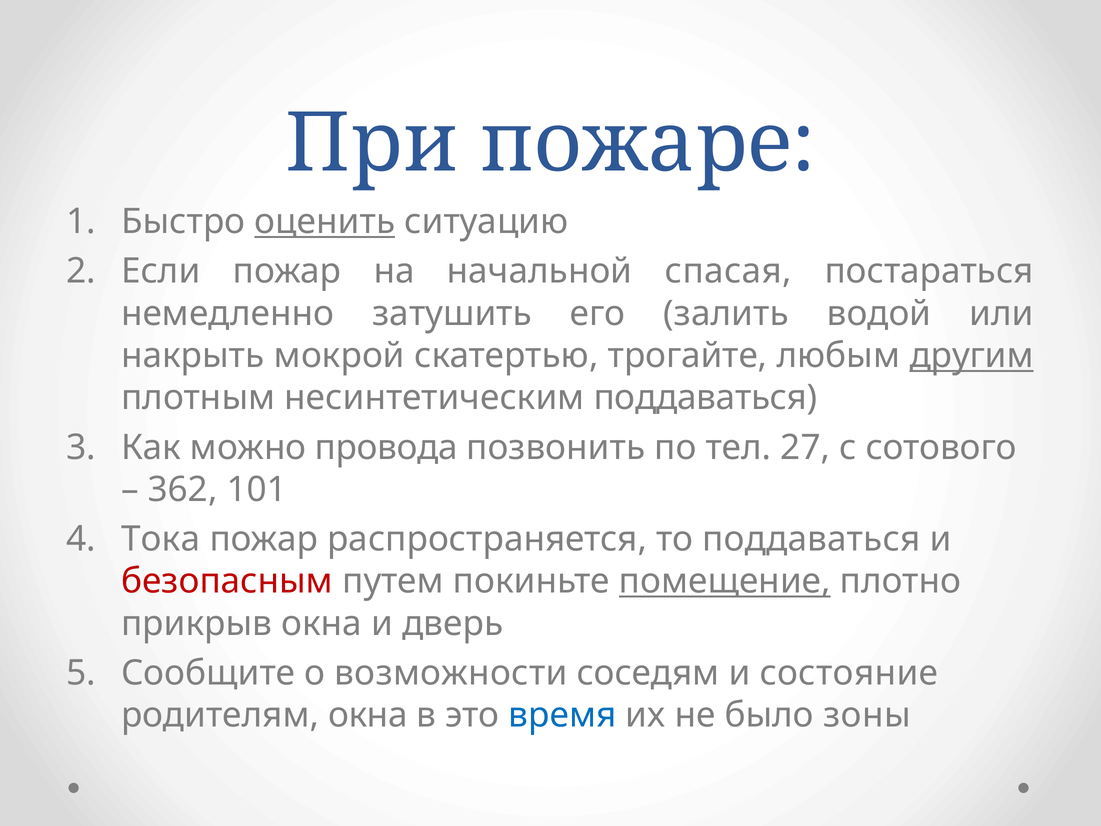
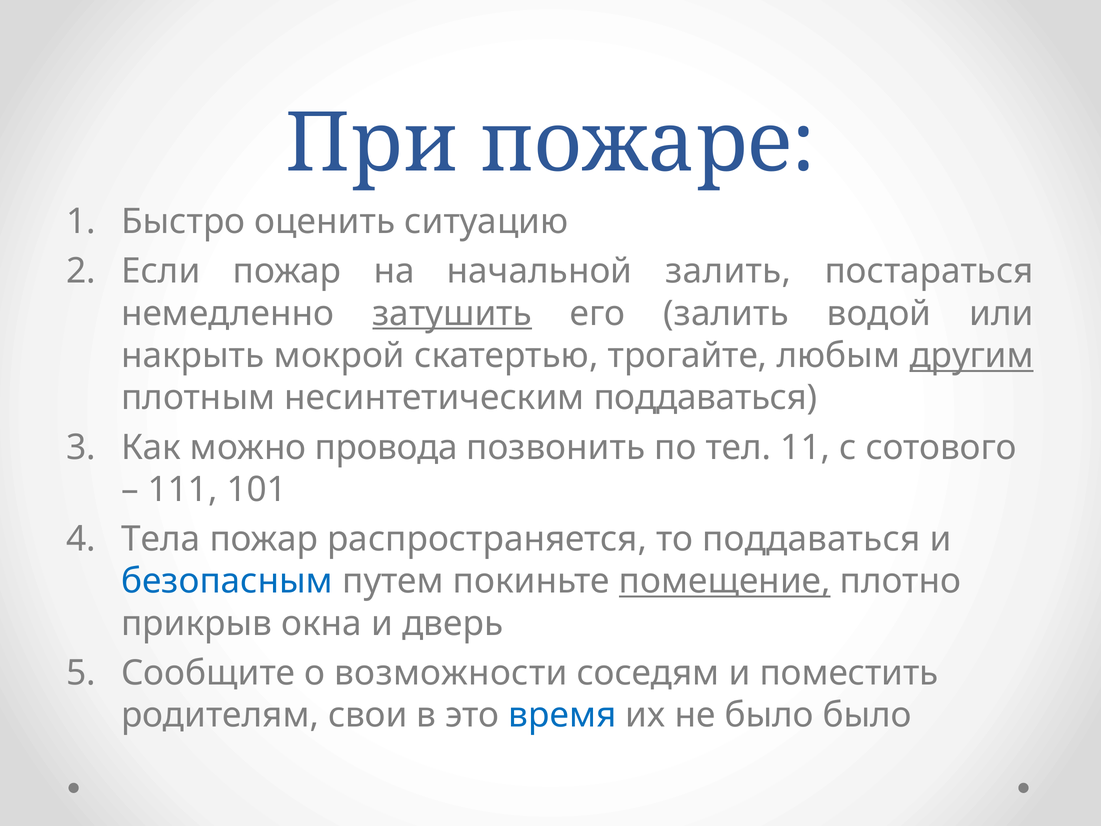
оценить underline: present -> none
начальной спасая: спасая -> залить
затушить underline: none -> present
27: 27 -> 11
362: 362 -> 111
Тока: Тока -> Тела
безопасным colour: red -> blue
состояние: состояние -> поместить
родителям окна: окна -> свои
было зоны: зоны -> было
